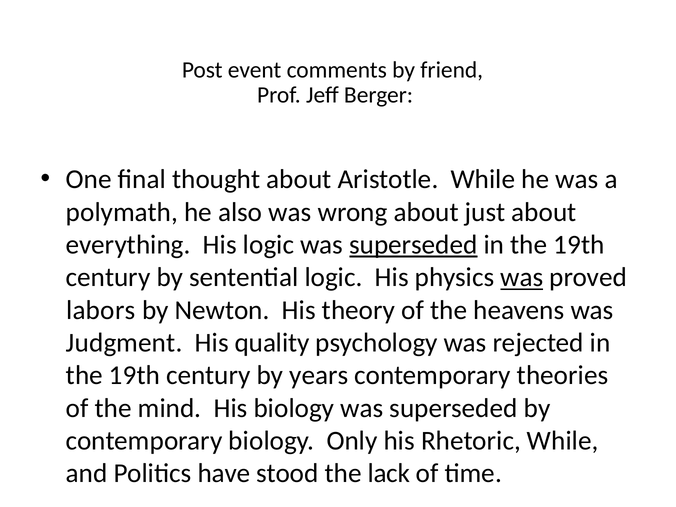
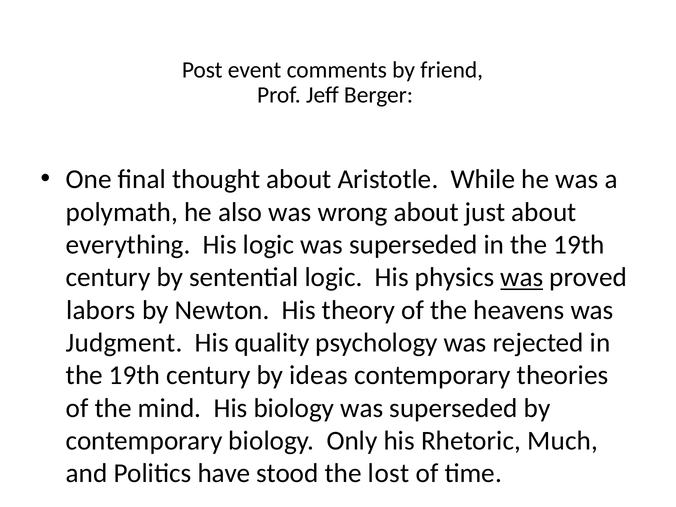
superseded at (413, 245) underline: present -> none
years: years -> ideas
Rhetoric While: While -> Much
lack: lack -> lost
